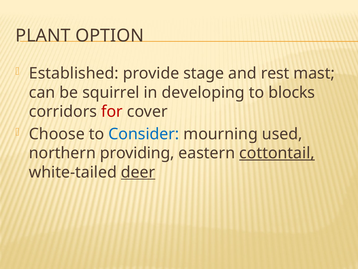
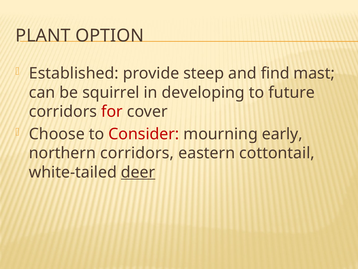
stage: stage -> steep
rest: rest -> find
blocks: blocks -> future
Consider colour: blue -> red
used: used -> early
northern providing: providing -> corridors
cottontail underline: present -> none
